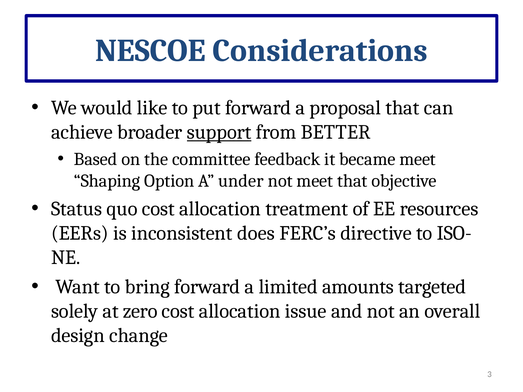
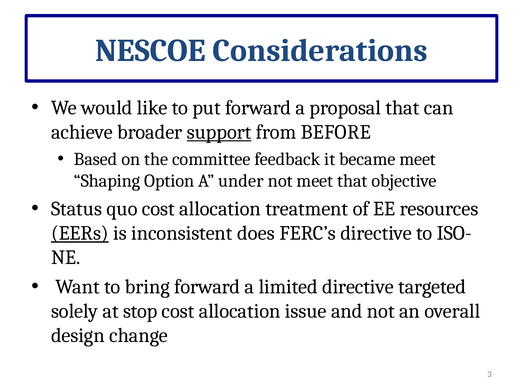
BETTER: BETTER -> BEFORE
EERs underline: none -> present
limited amounts: amounts -> directive
zero: zero -> stop
